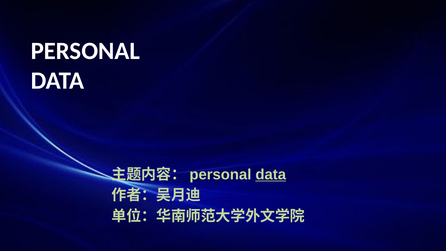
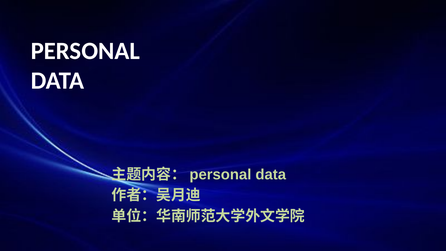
data at (271, 175) underline: present -> none
